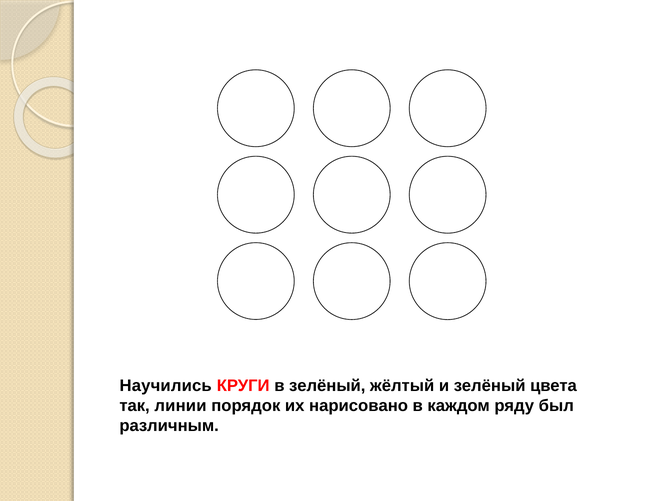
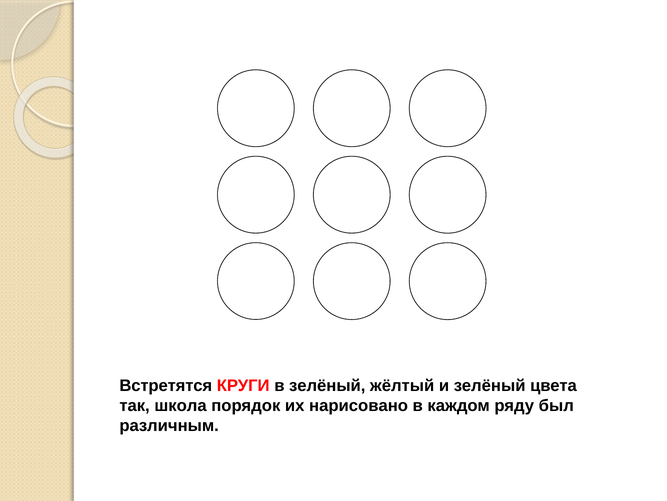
Научились: Научились -> Встретятся
линии: линии -> школа
